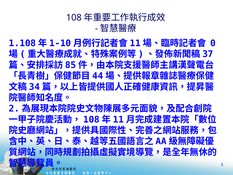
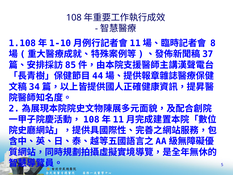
0: 0 -> 8
